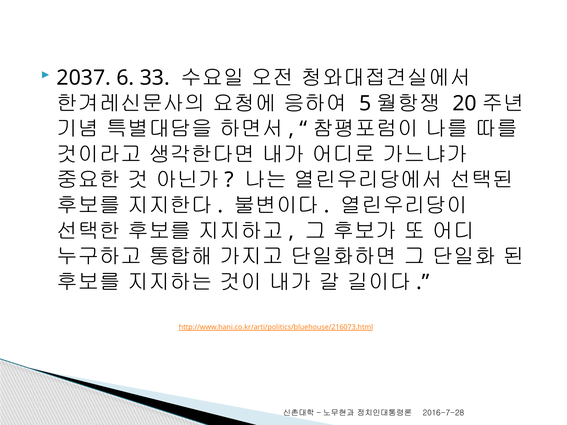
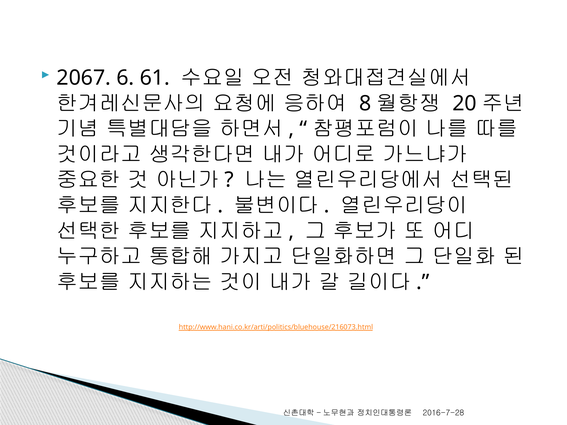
2037: 2037 -> 2067
33: 33 -> 61
5: 5 -> 8
